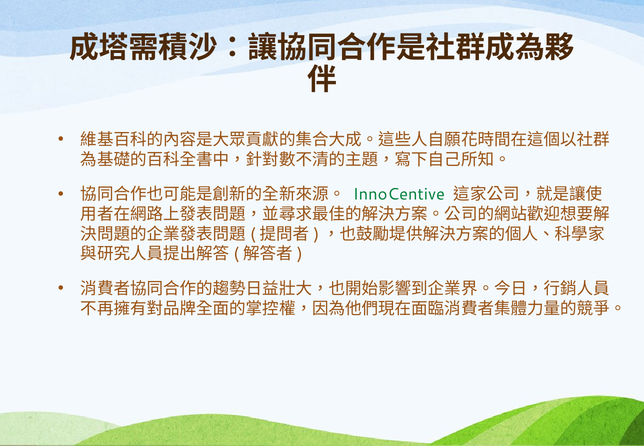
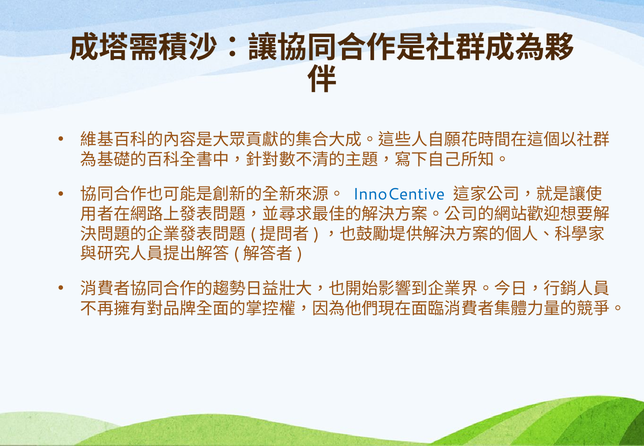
InnoCentive colour: green -> blue
